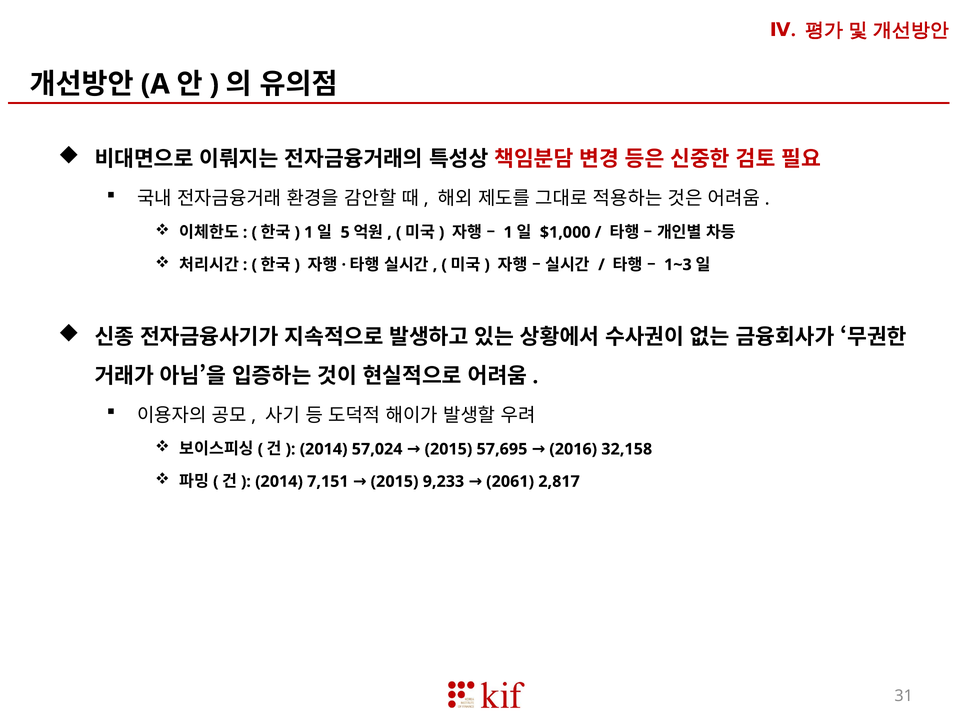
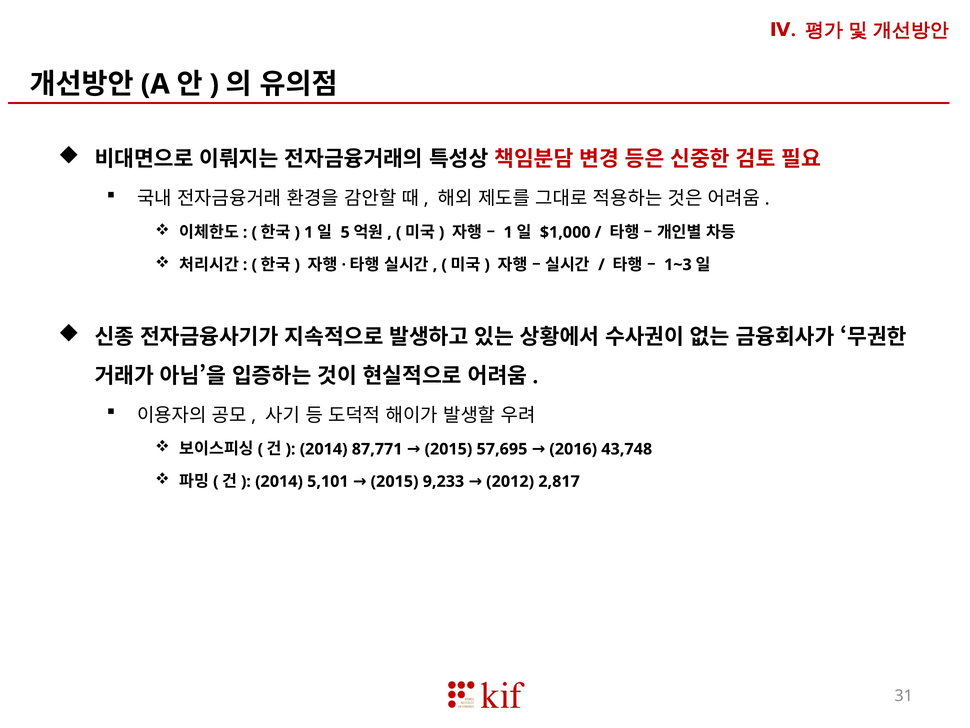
57,024: 57,024 -> 87,771
32,158: 32,158 -> 43,748
7,151: 7,151 -> 5,101
2061: 2061 -> 2012
